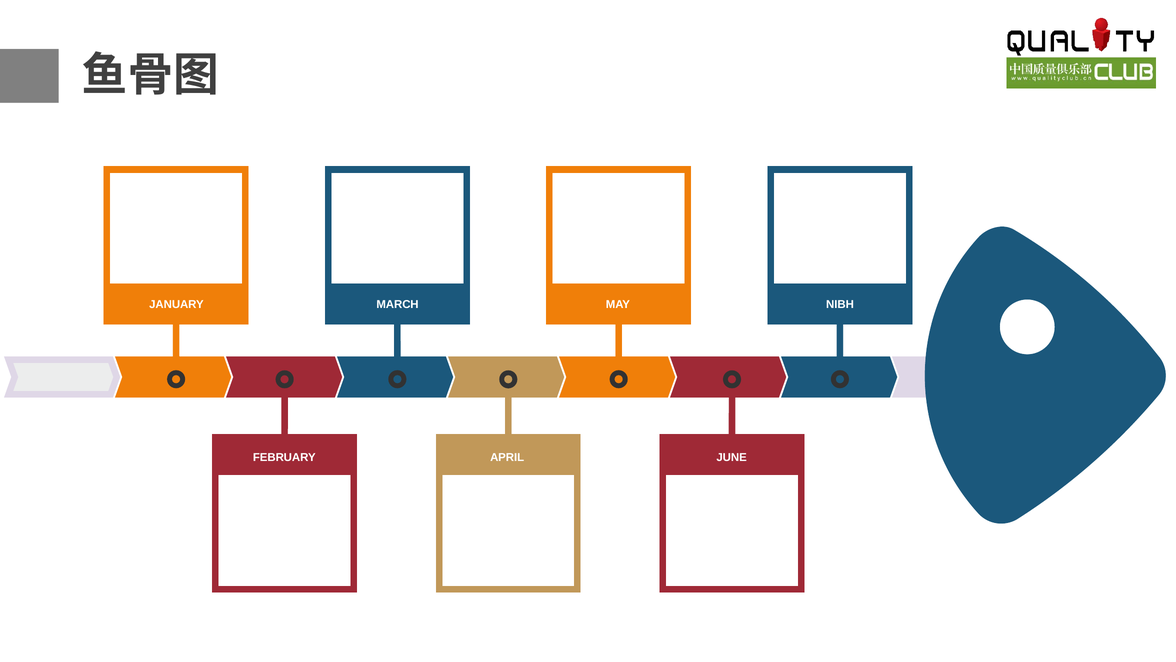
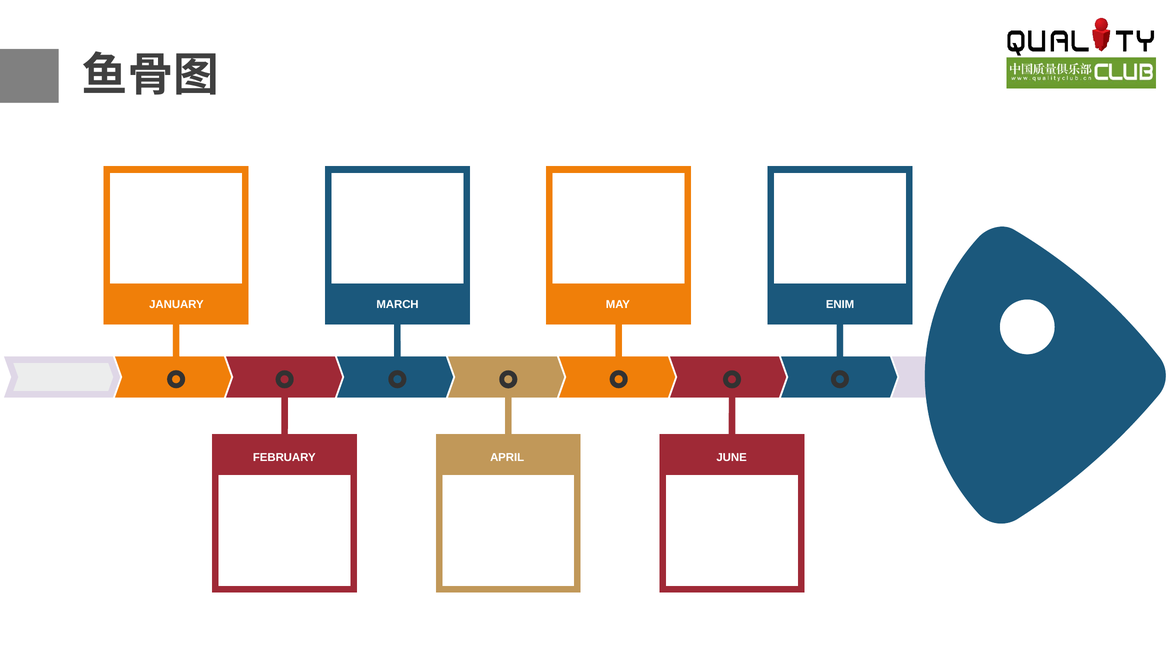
NIBH: NIBH -> ENIM
